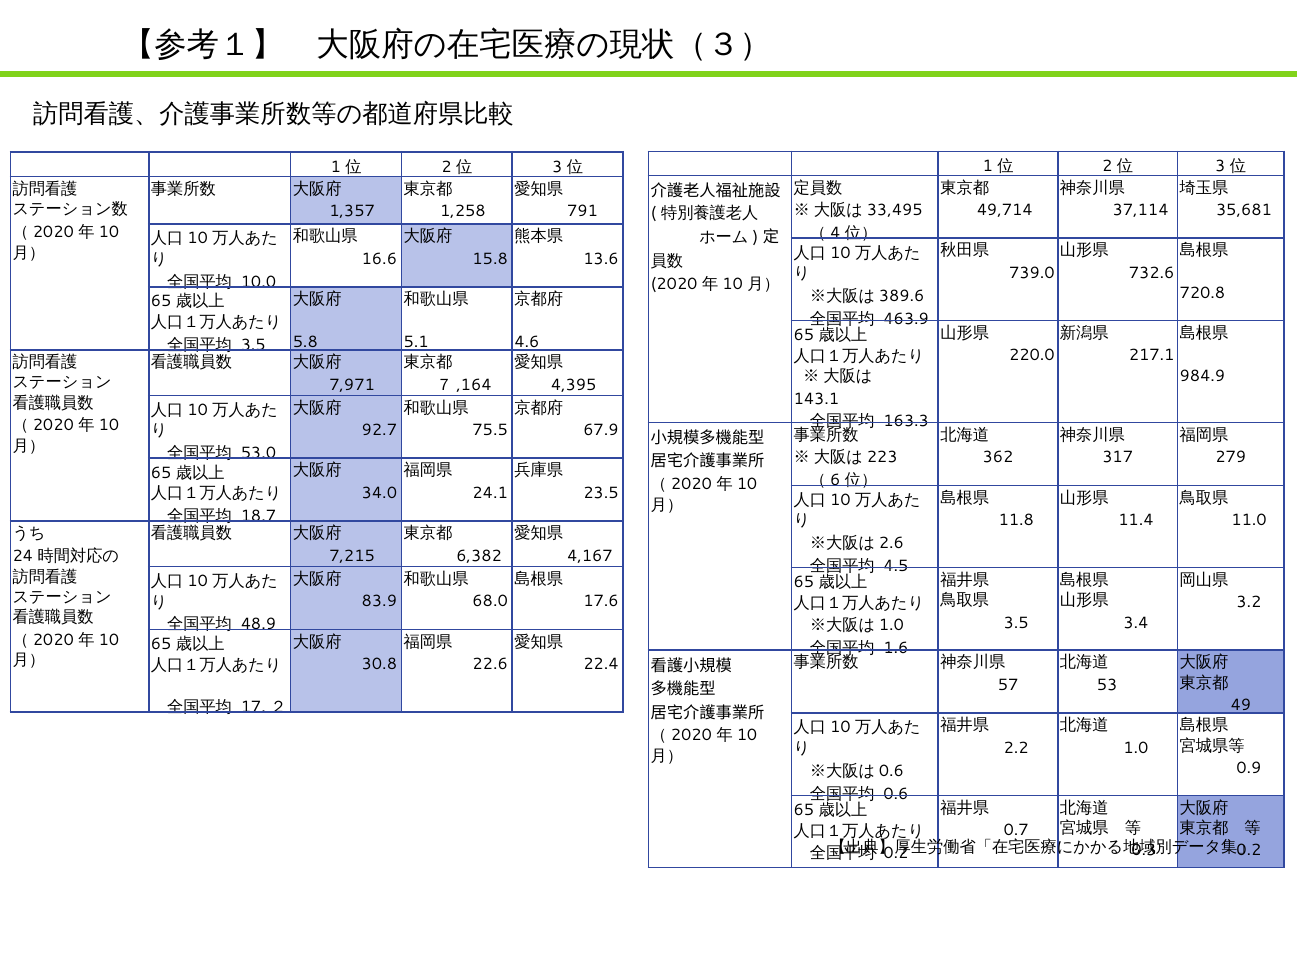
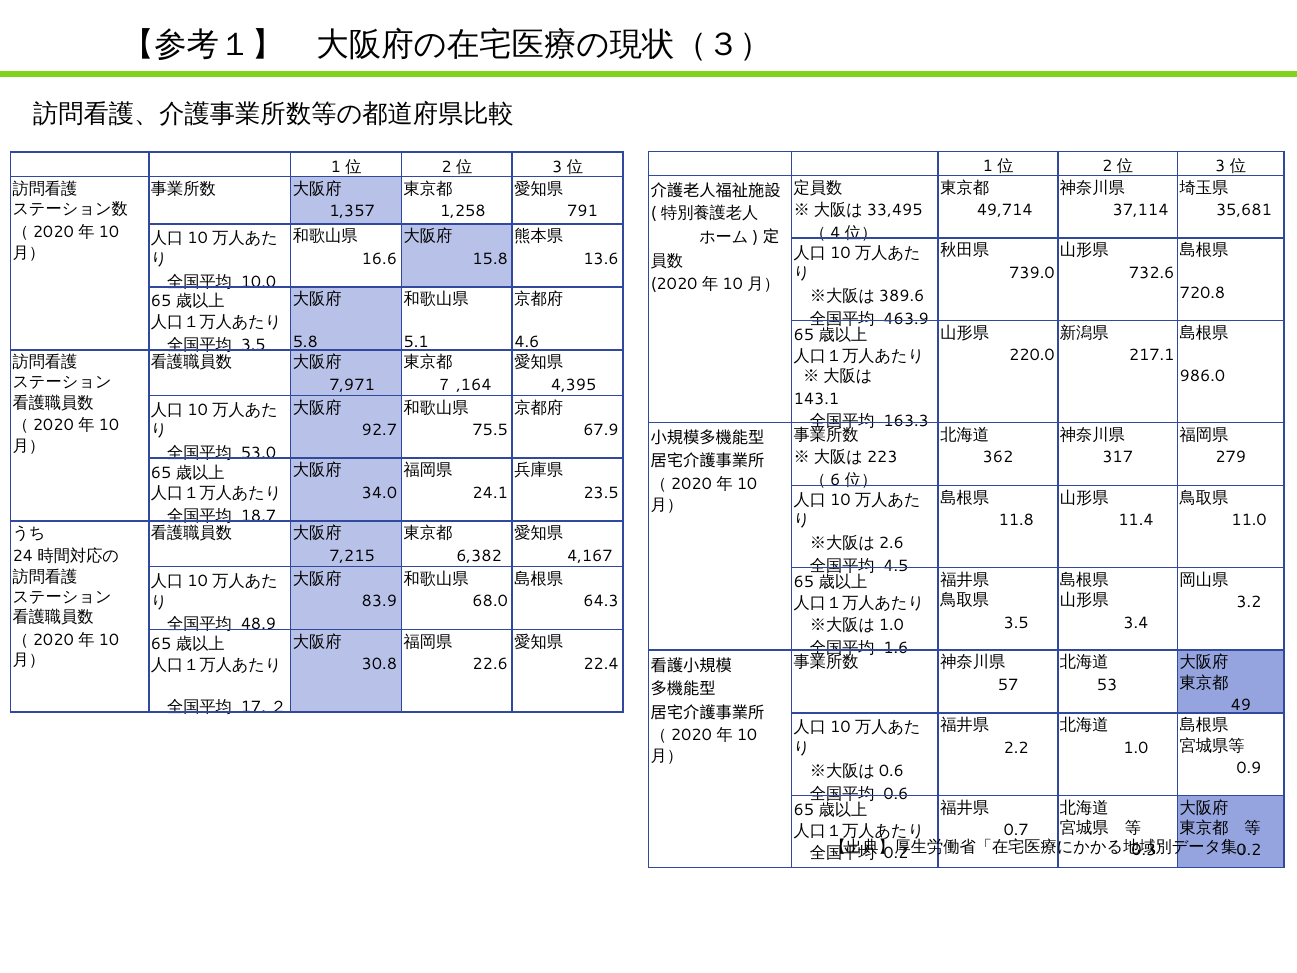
984.9: 984.9 -> 986.0
17.6: 17.6 -> 64.3
